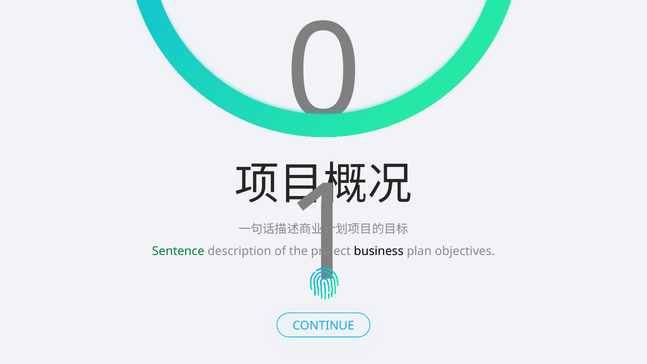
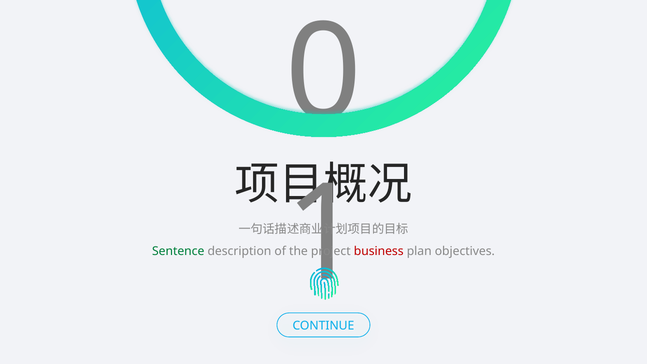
business colour: black -> red
